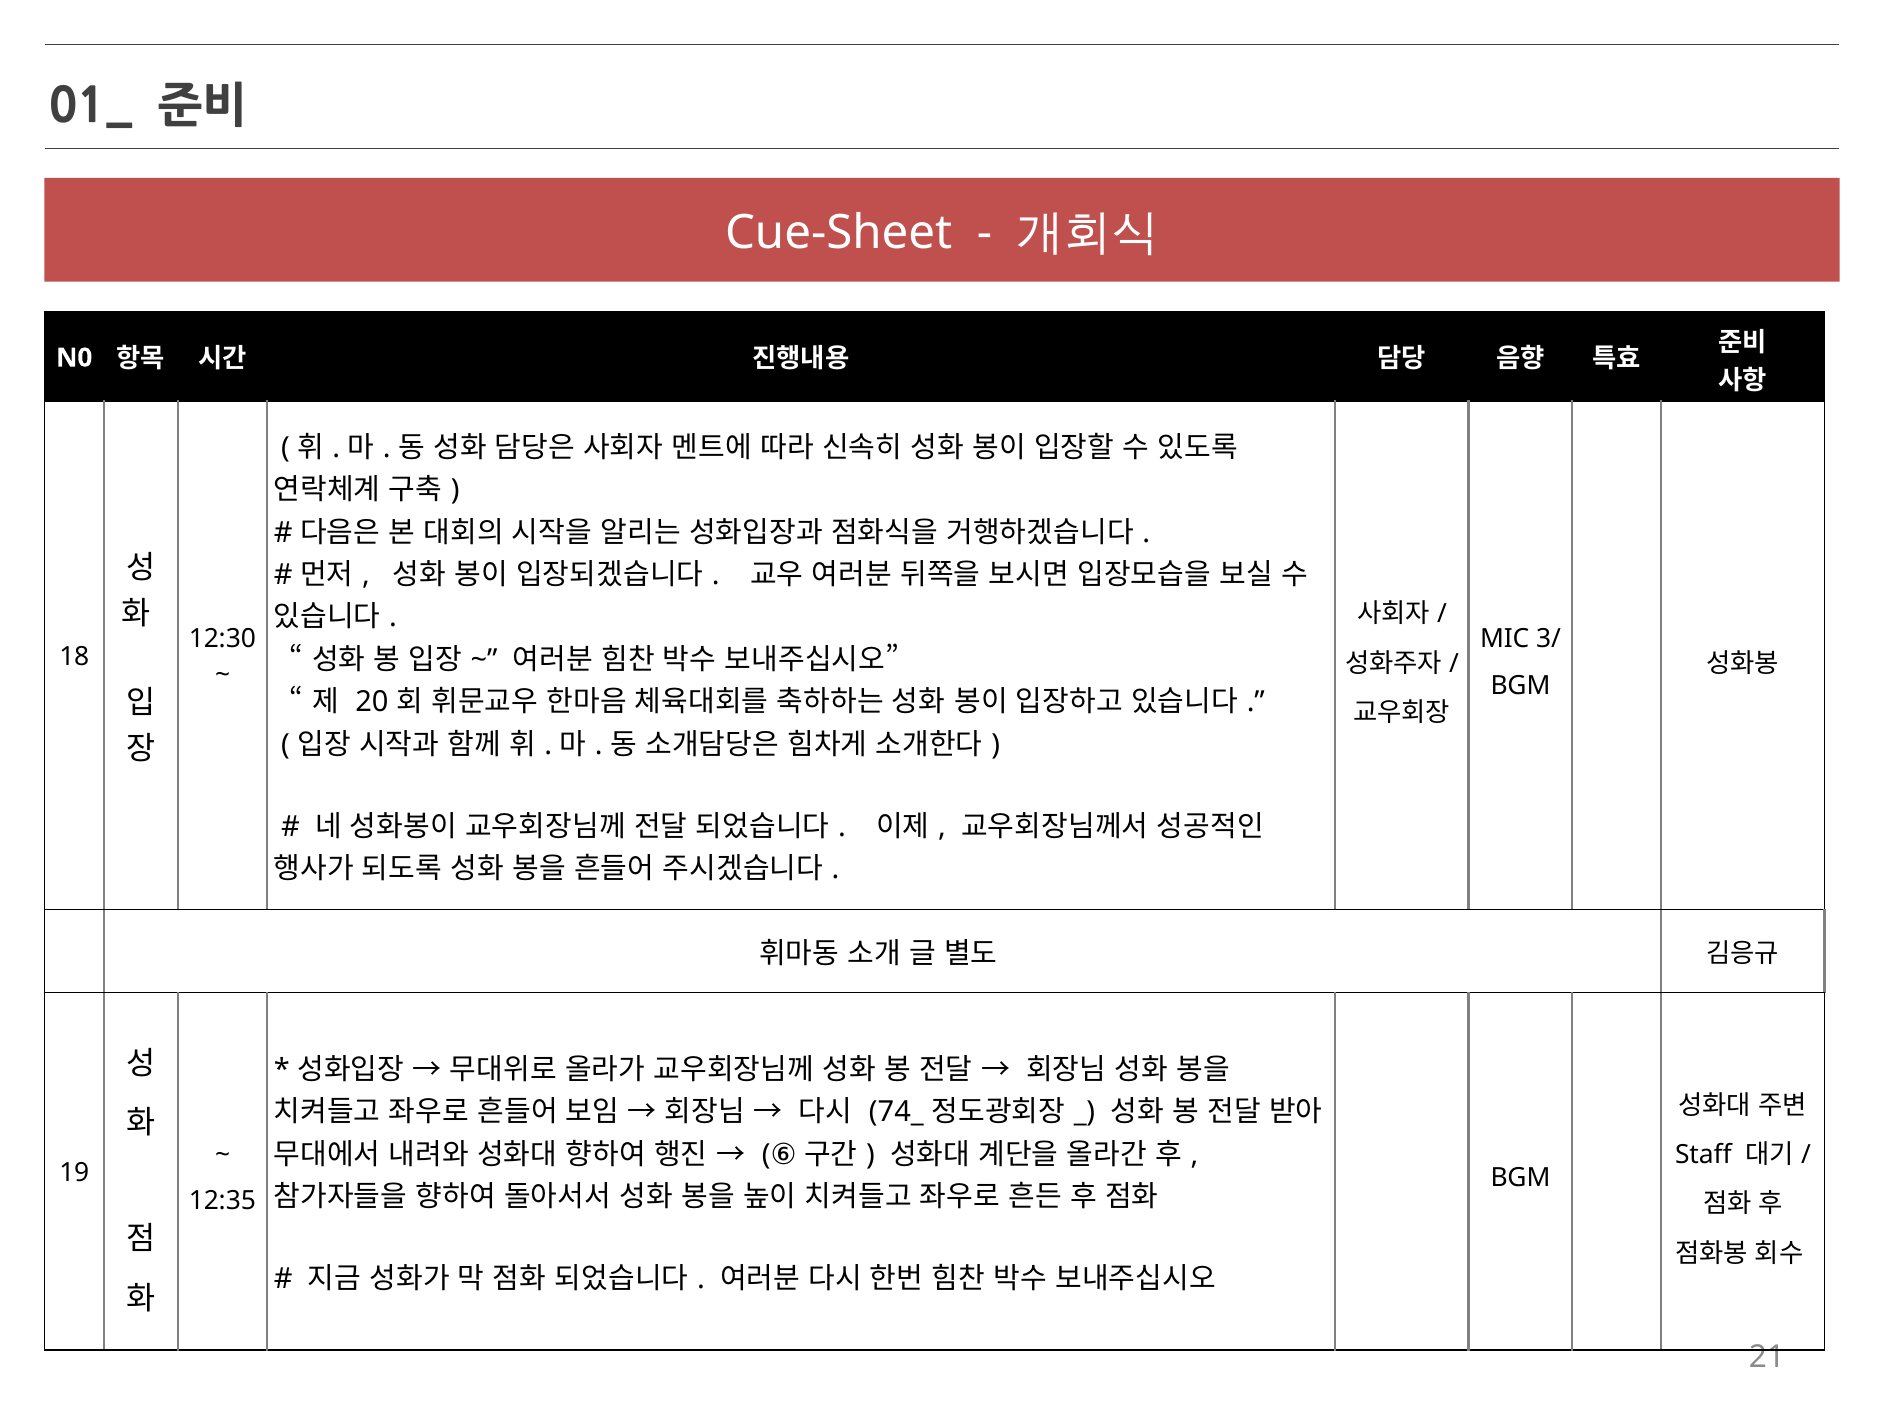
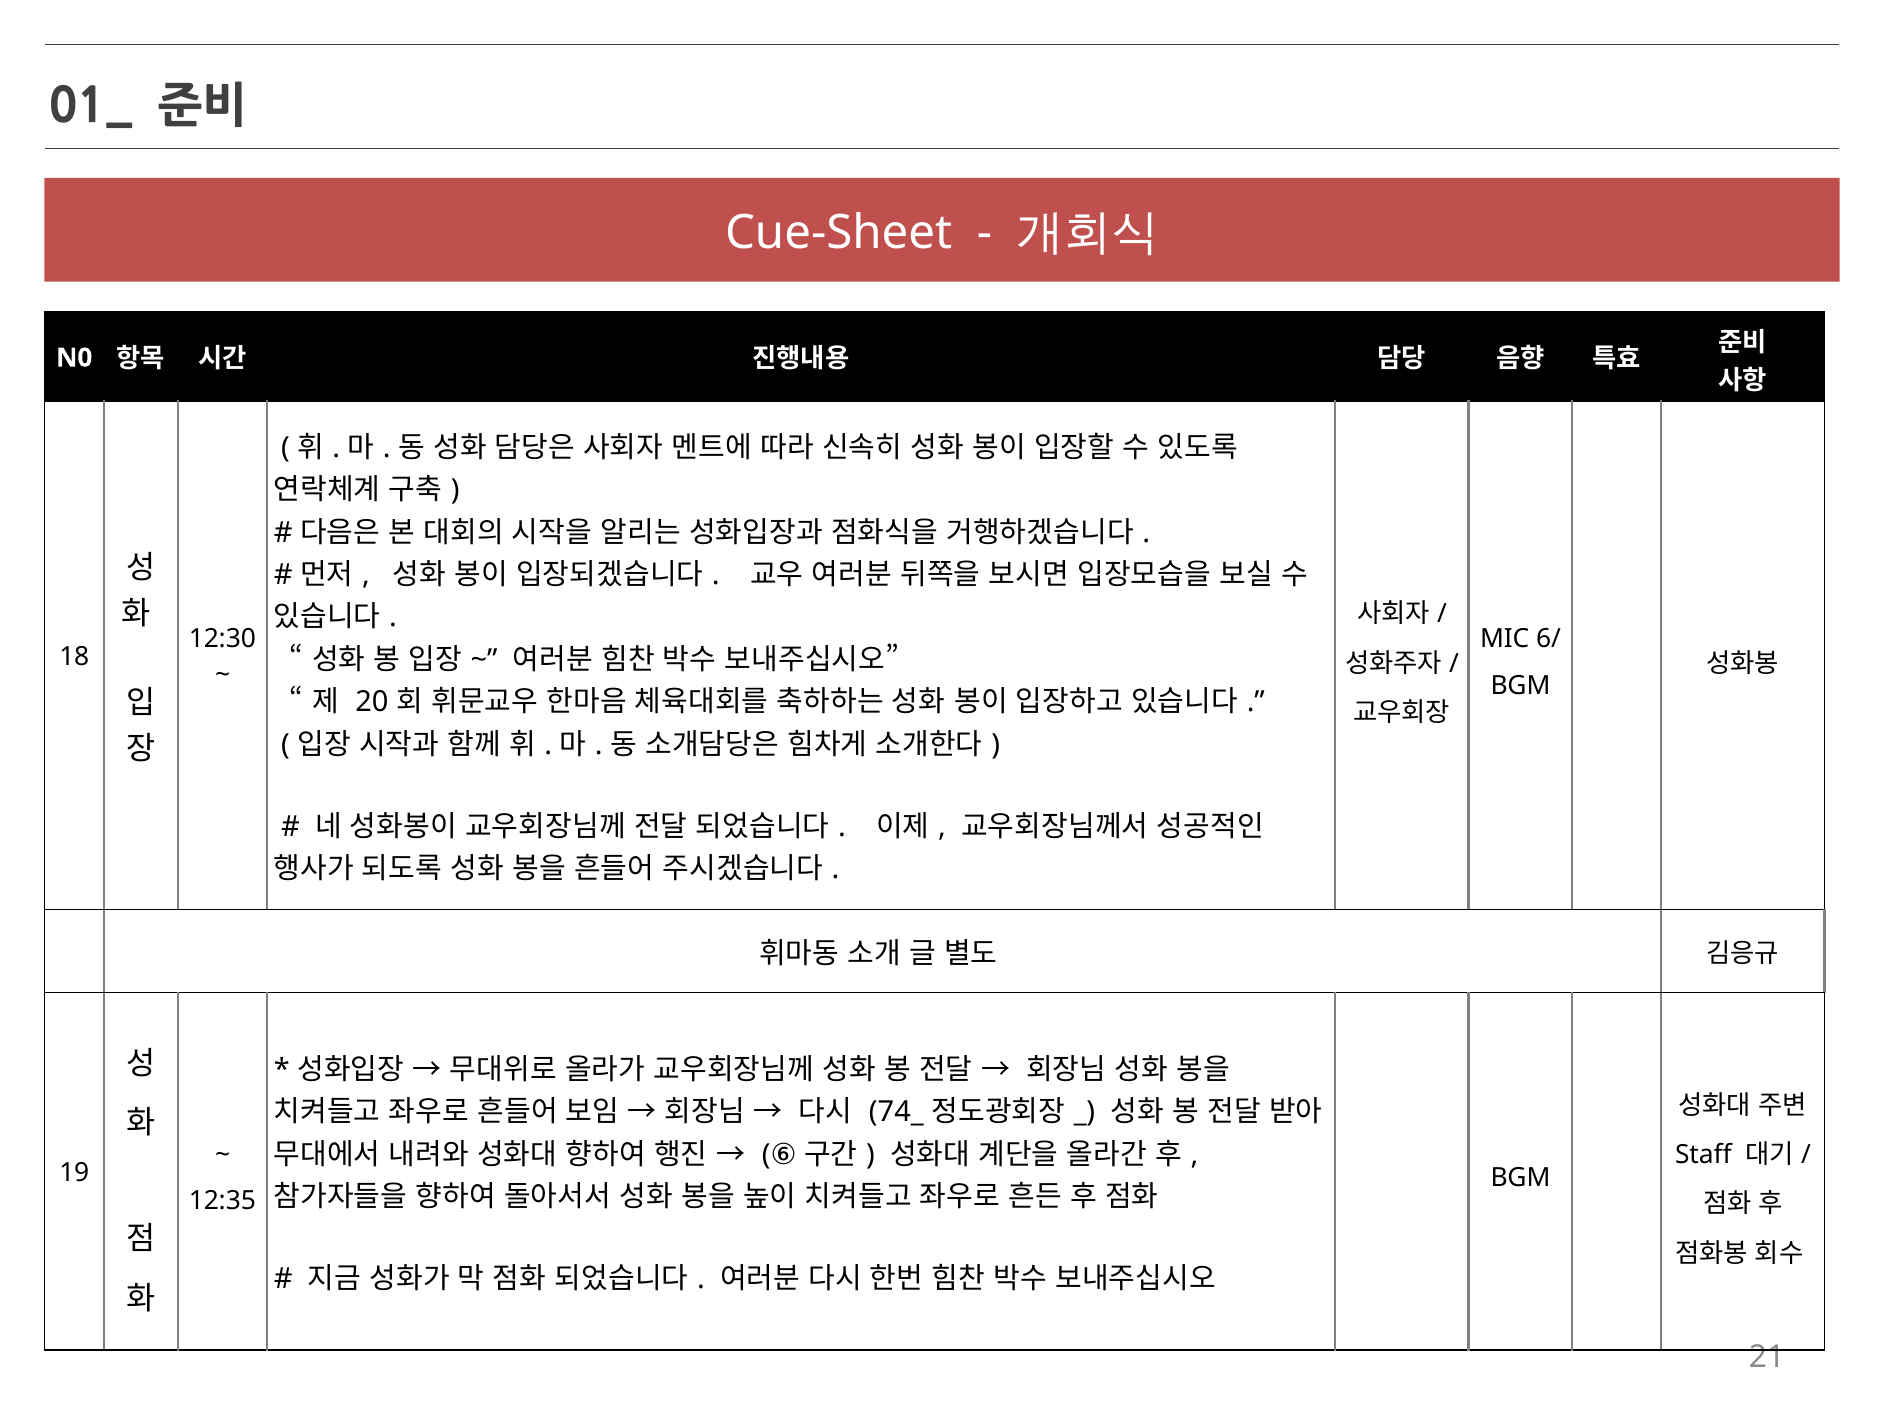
3/: 3/ -> 6/
